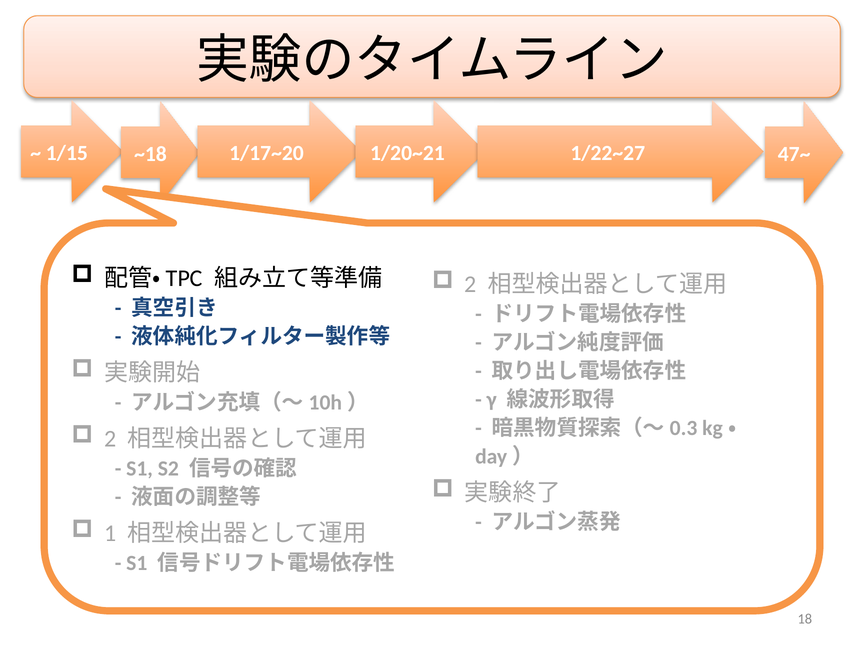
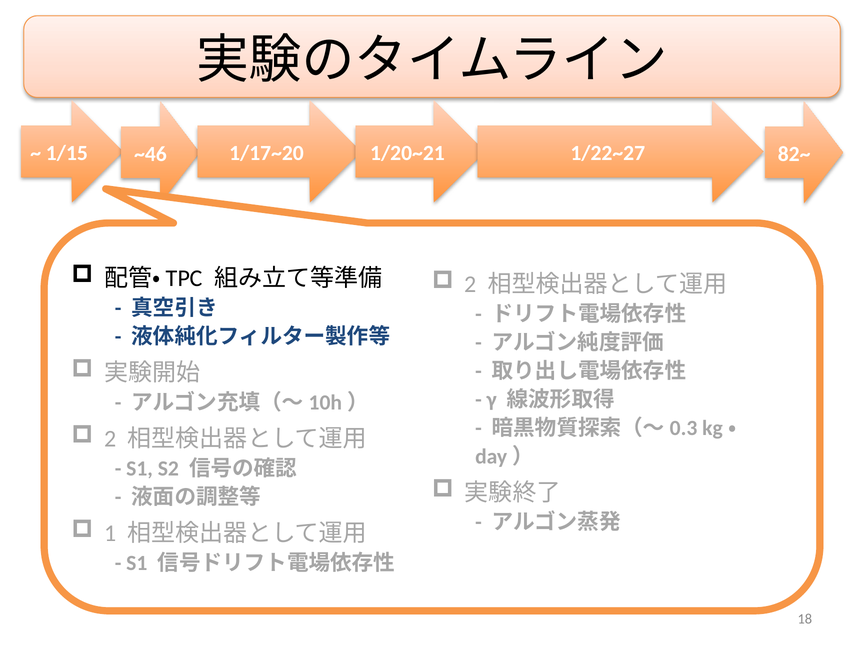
~18: ~18 -> ~46
47~: 47~ -> 82~
